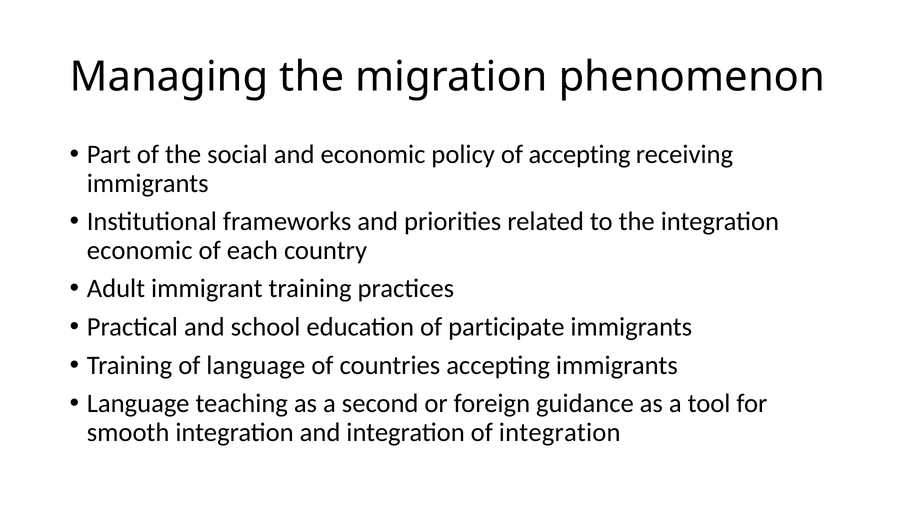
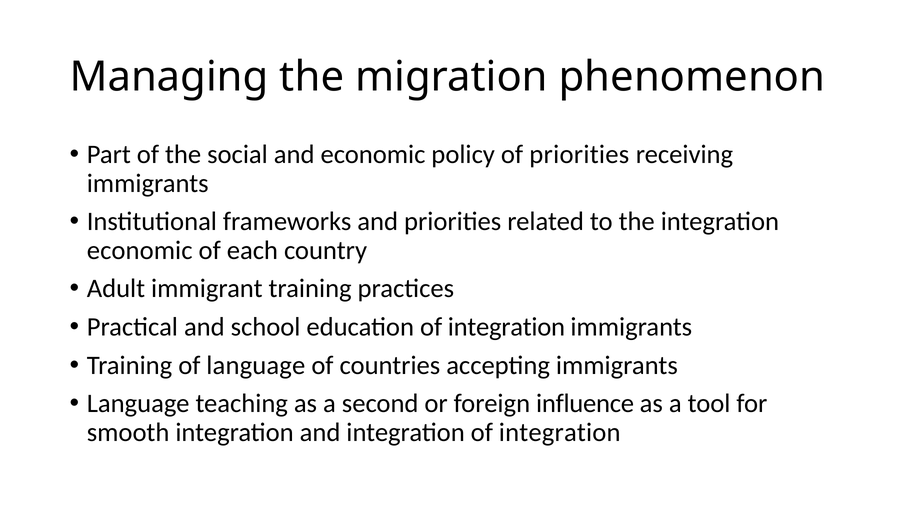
of accepting: accepting -> priorities
education of participate: participate -> integration
guidance: guidance -> influence
